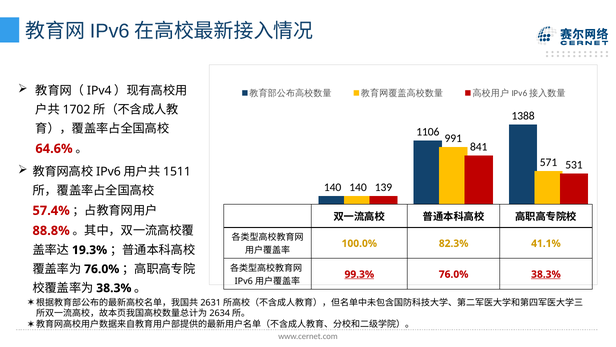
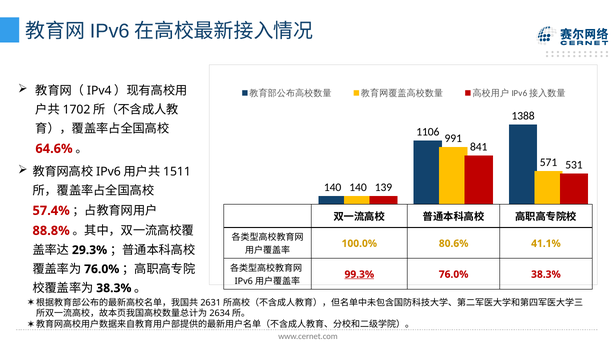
19.3%: 19.3% -> 29.3%
82.3%: 82.3% -> 80.6%
38.3% at (546, 274) underline: present -> none
